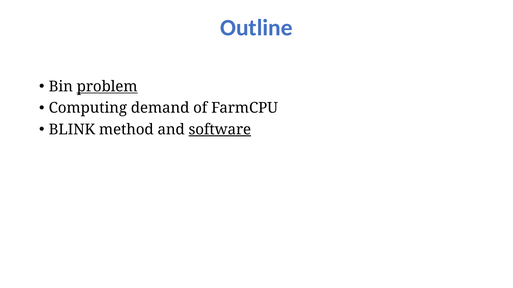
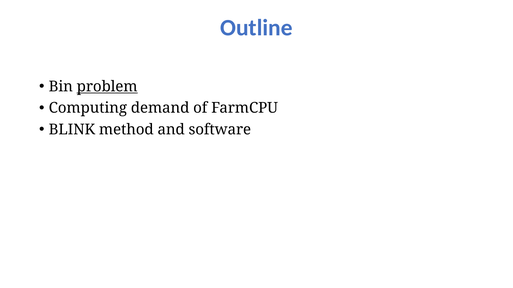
software underline: present -> none
